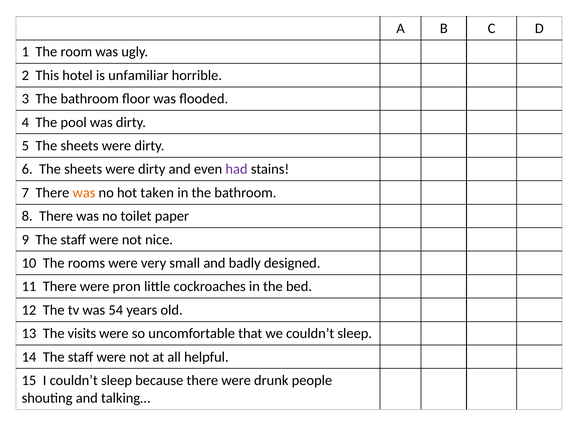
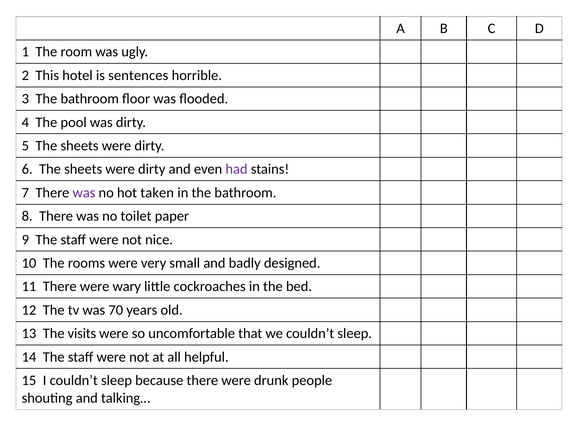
unfamiliar: unfamiliar -> sentences
was at (84, 192) colour: orange -> purple
pron: pron -> wary
54: 54 -> 70
